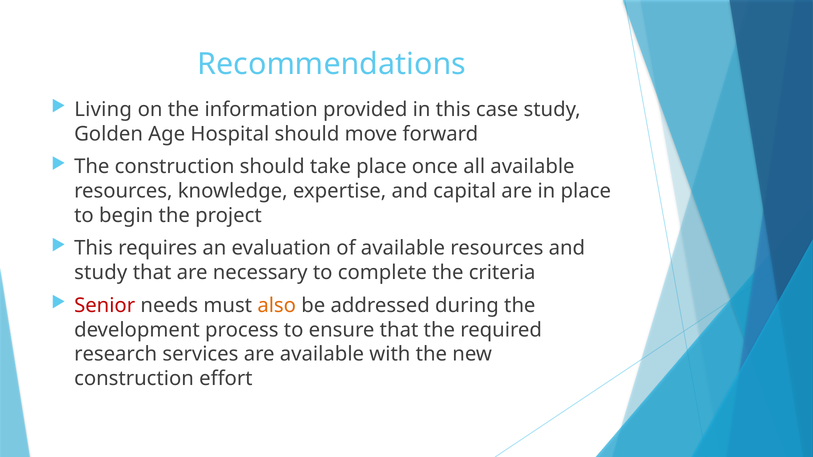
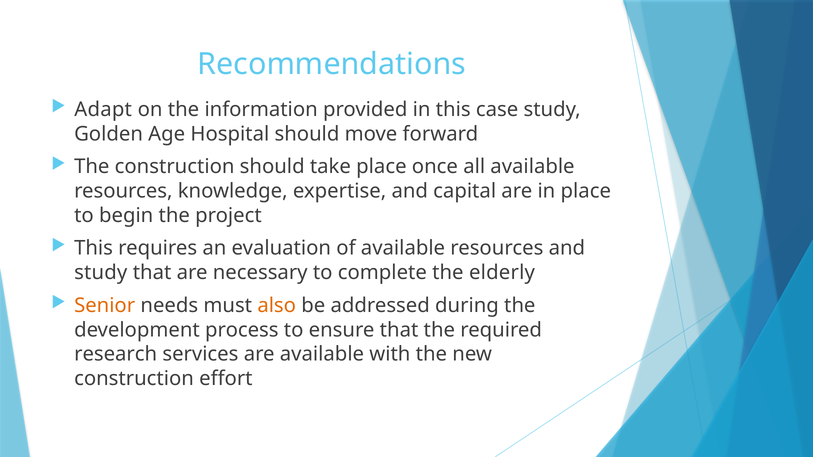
Living: Living -> Adapt
criteria: criteria -> elderly
Senior colour: red -> orange
